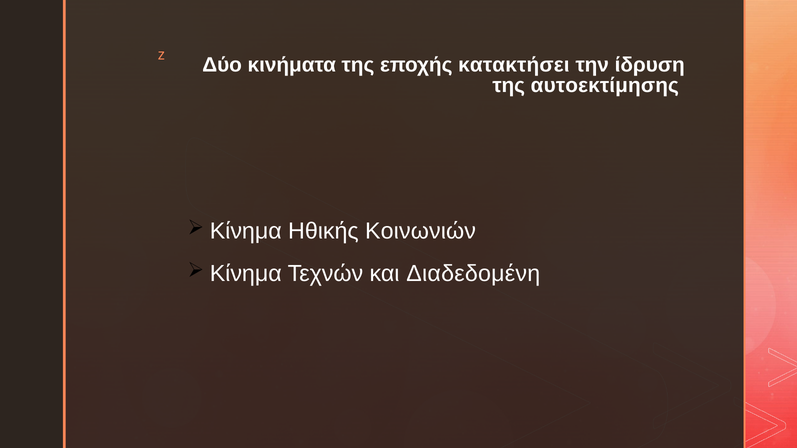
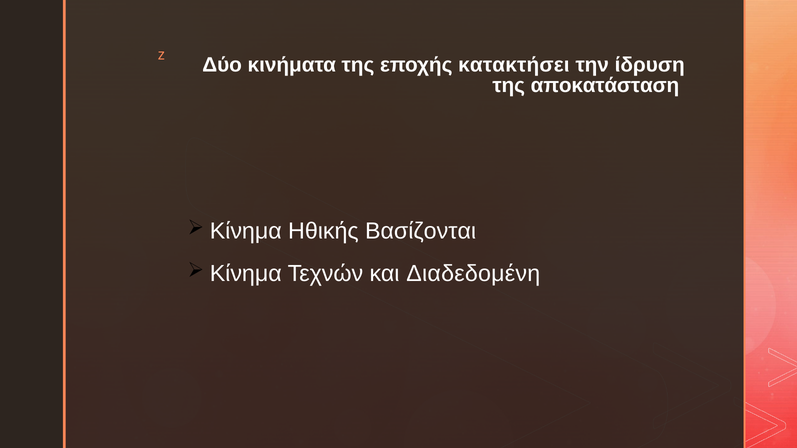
αυτοεκτίμησης: αυτοεκτίμησης -> αποκατάσταση
Κοινωνιών: Κοινωνιών -> Βασίζονται
